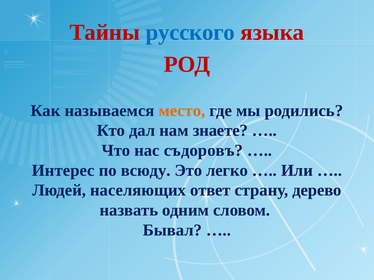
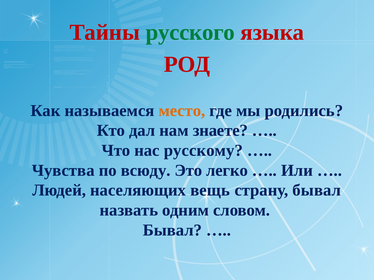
русского colour: blue -> green
съдоровъ: съдоровъ -> русскому
Интерес: Интерес -> Чувства
ответ: ответ -> вещь
страну дерево: дерево -> бывал
